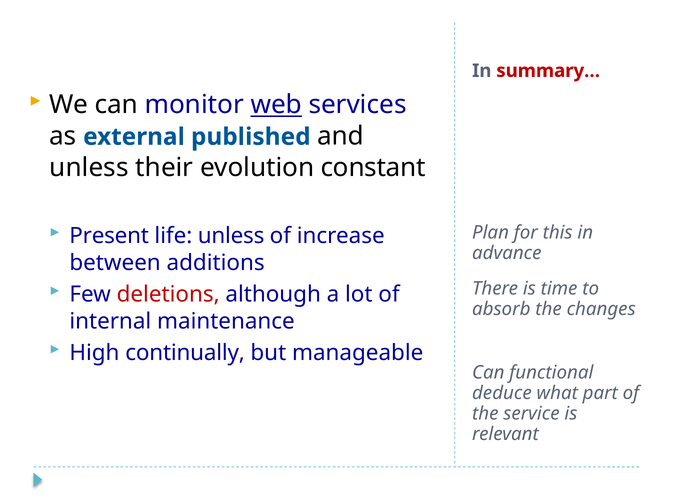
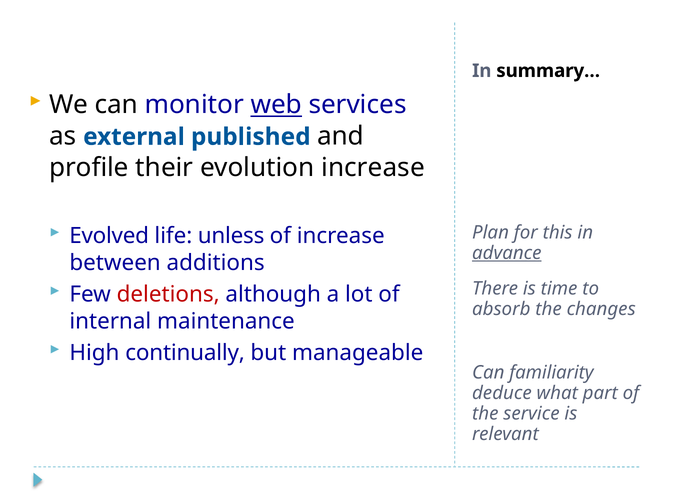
summary… colour: red -> black
unless at (89, 168): unless -> profile
evolution constant: constant -> increase
Present: Present -> Evolved
advance underline: none -> present
functional: functional -> familiarity
